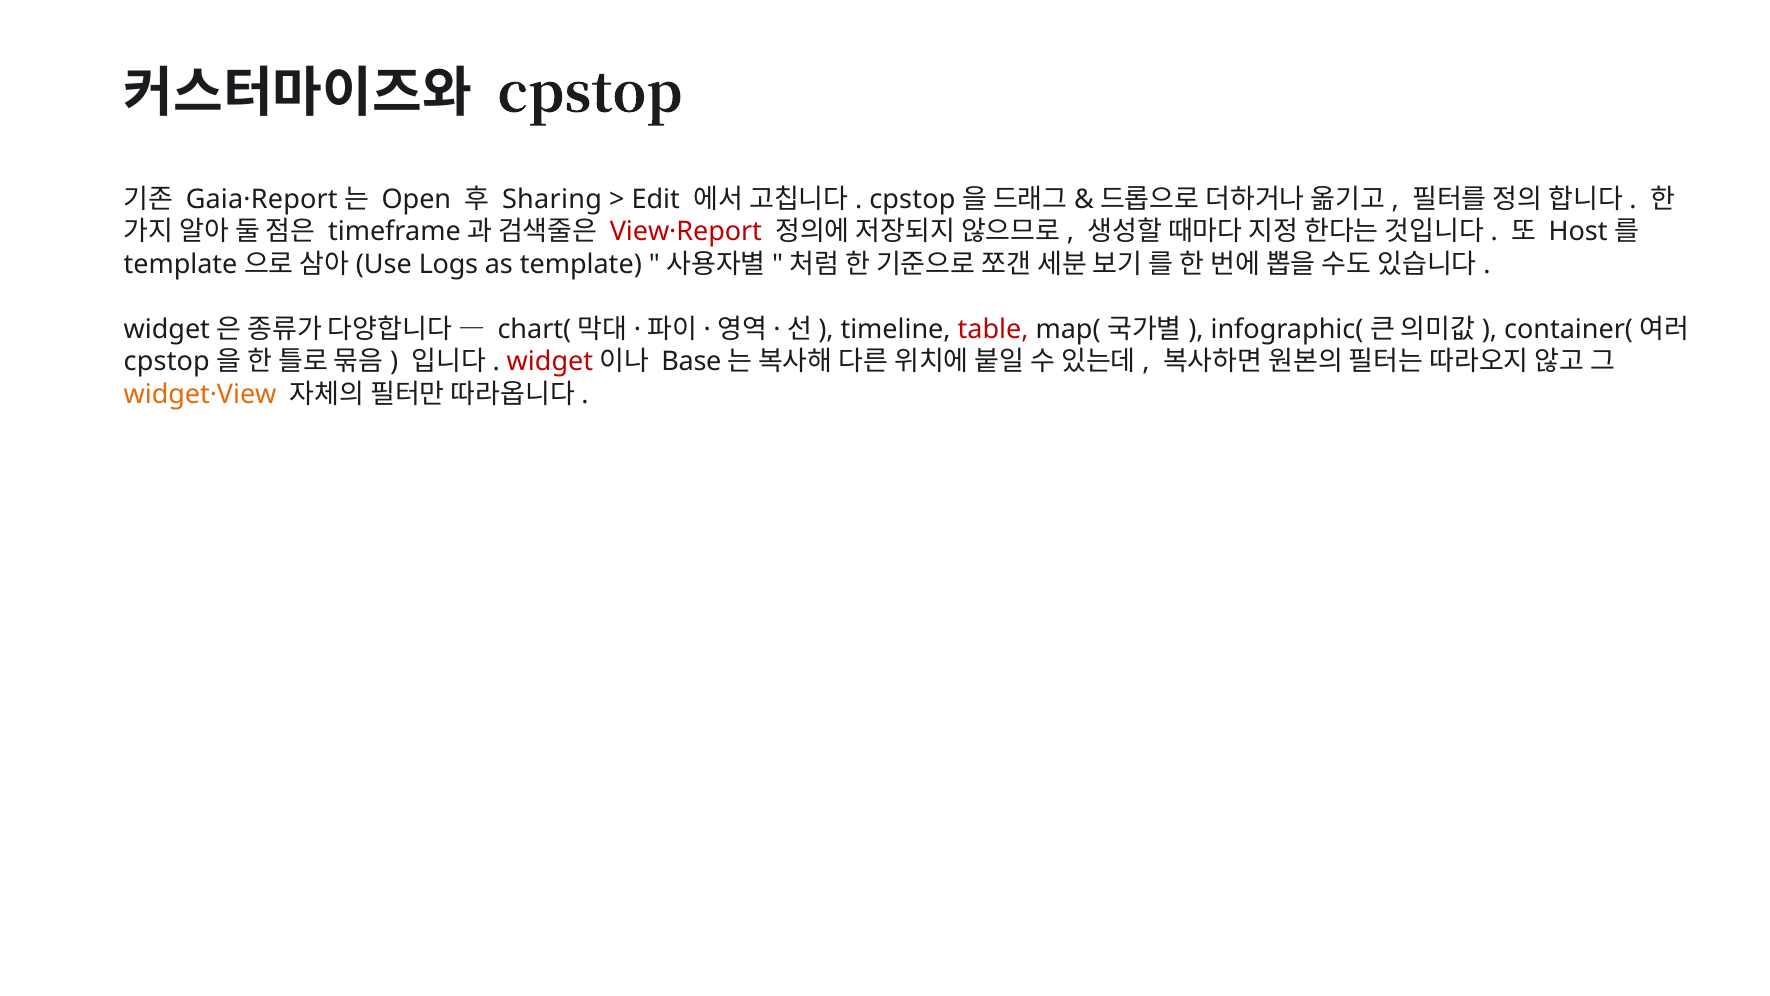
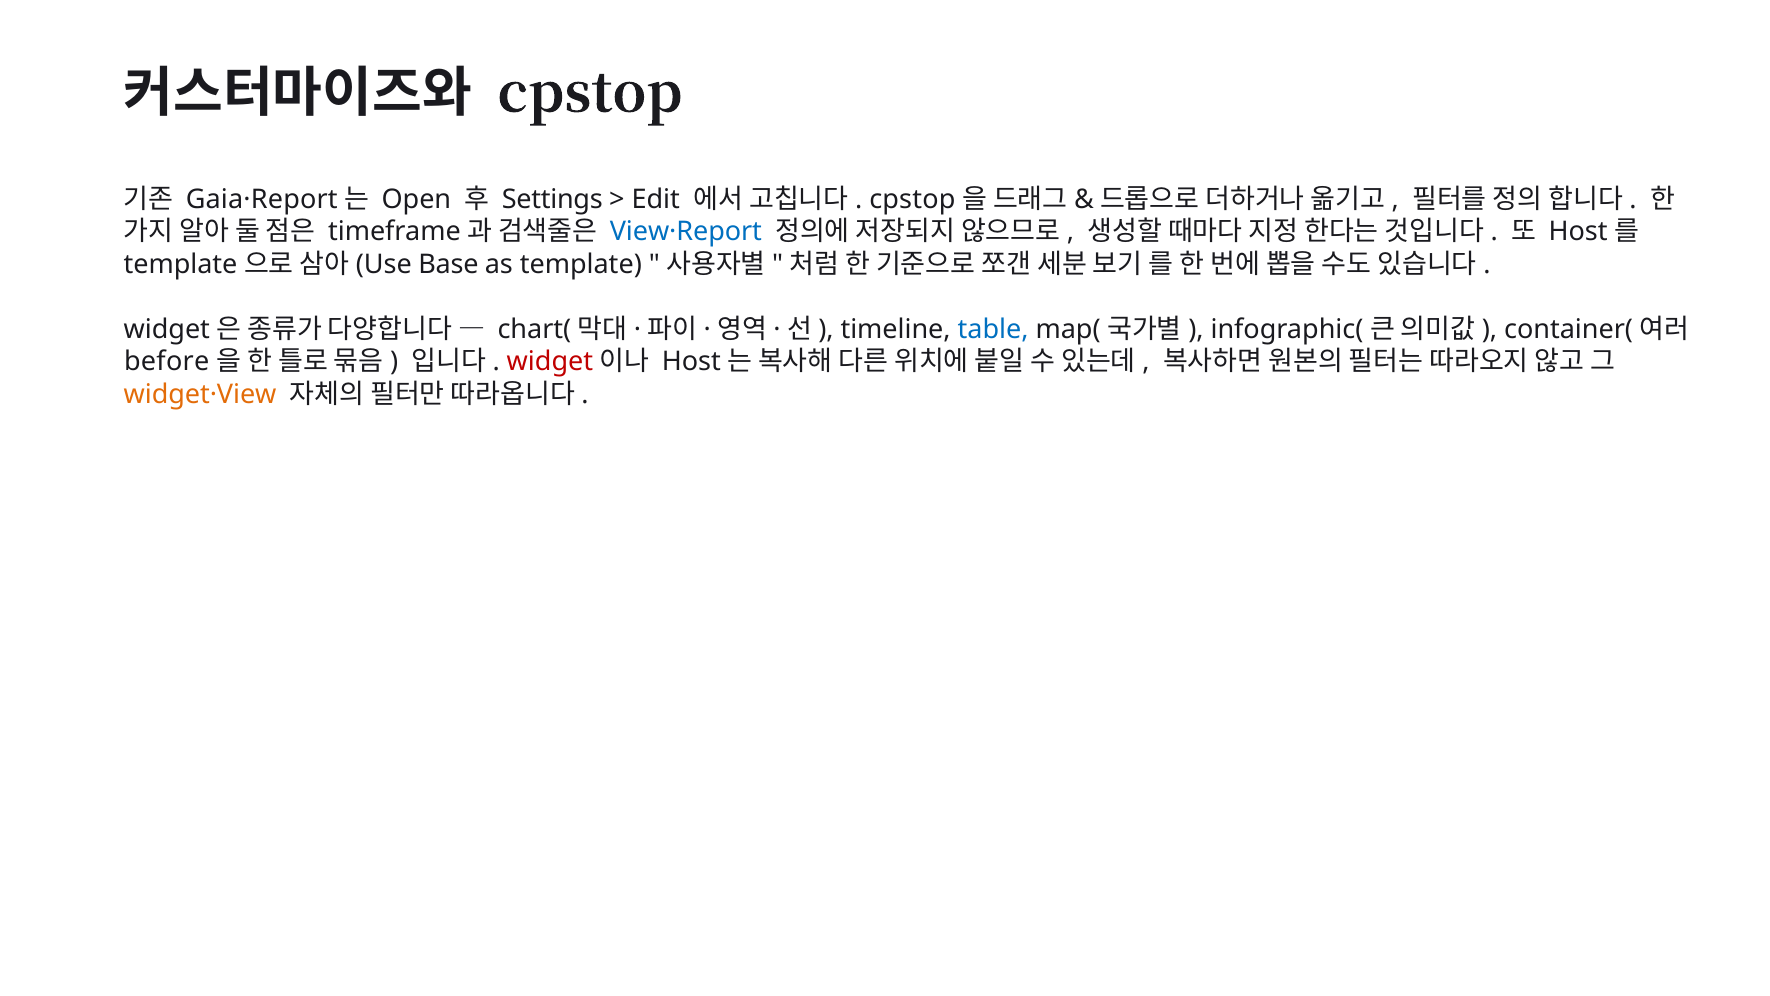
Sharing: Sharing -> Settings
View·Report colour: red -> blue
Logs: Logs -> Base
table colour: red -> blue
cpstop at (167, 362): cpstop -> before
Base at (691, 362): Base -> Host
